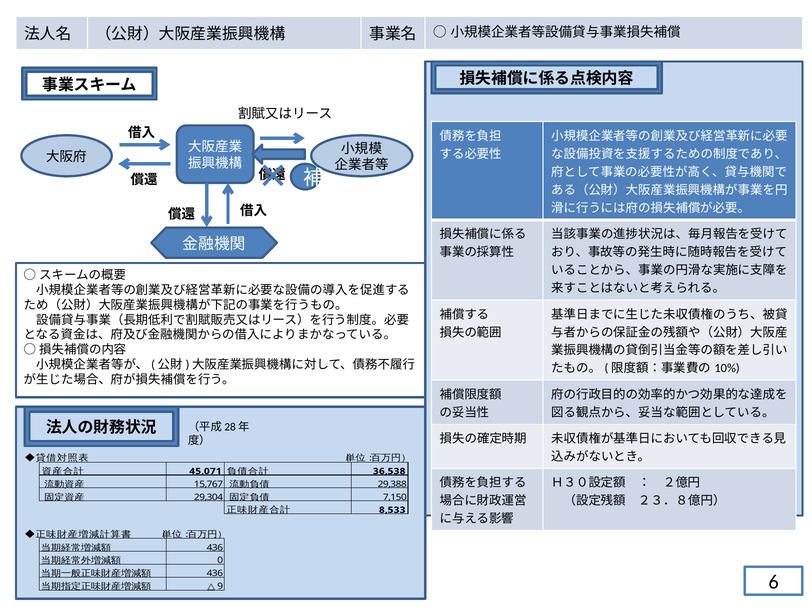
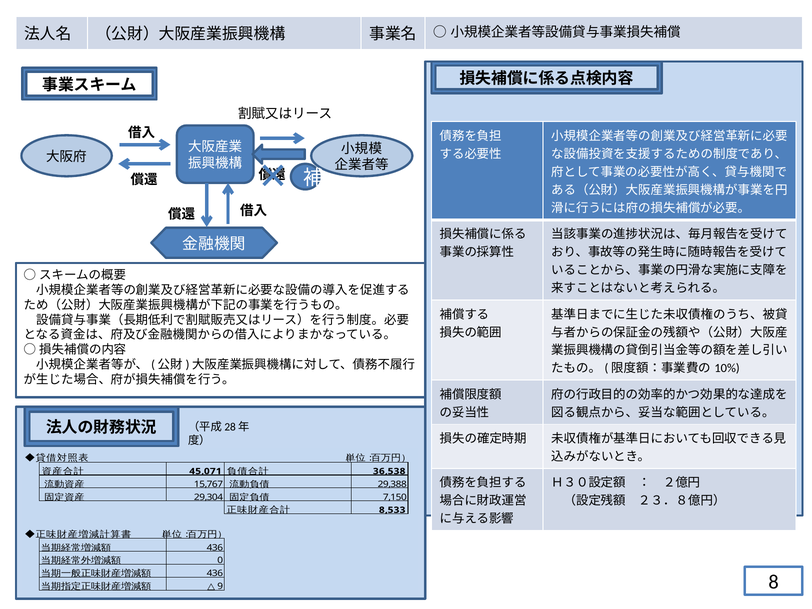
6: 6 -> 8
